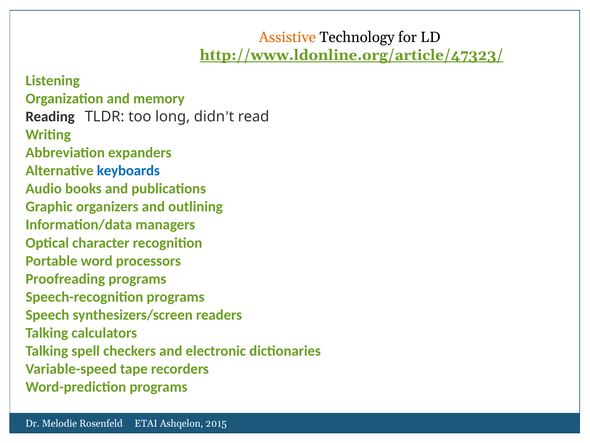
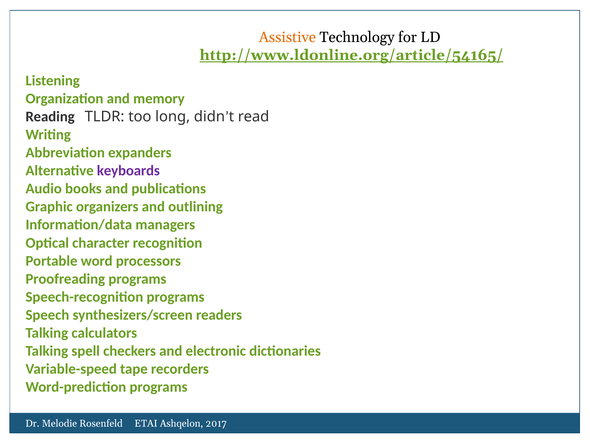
http://www.ldonline.org/article/47323/: http://www.ldonline.org/article/47323/ -> http://www.ldonline.org/article/54165/
keyboards colour: blue -> purple
2015: 2015 -> 2017
